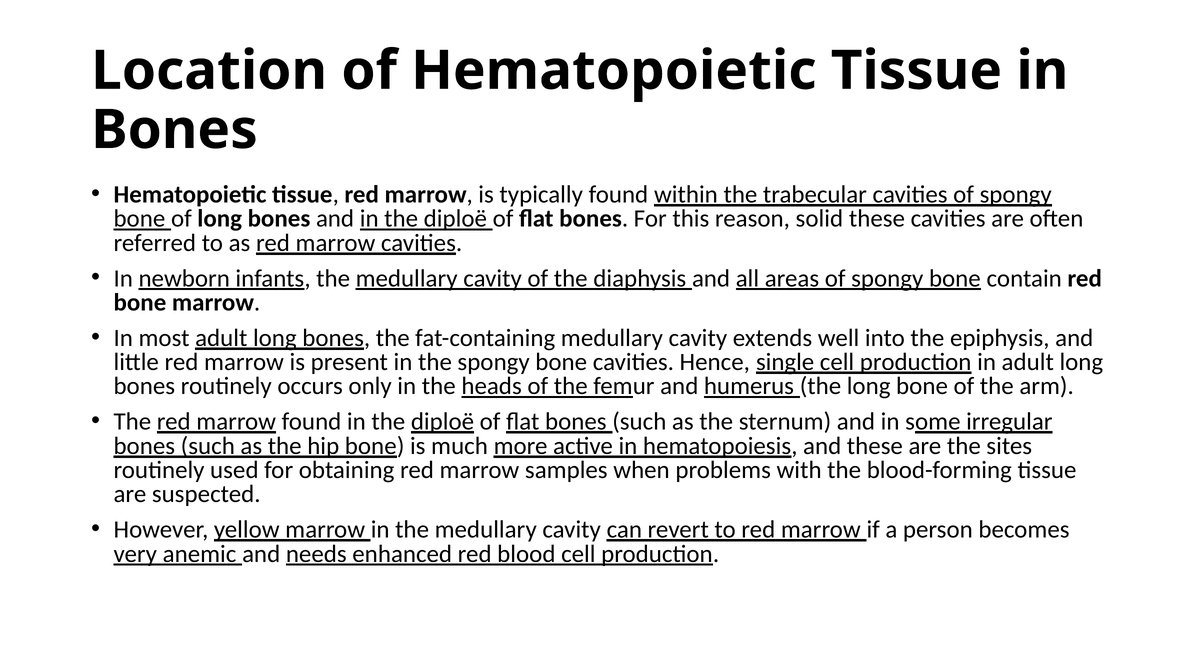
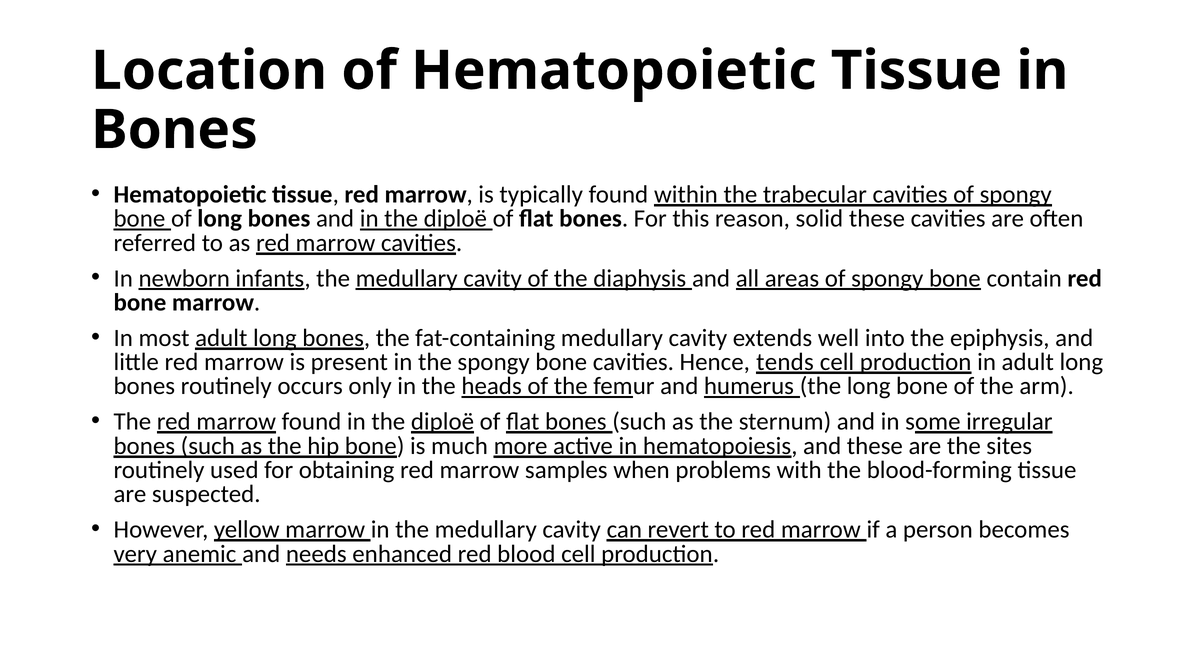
single: single -> tends
